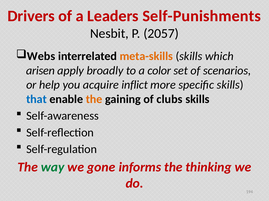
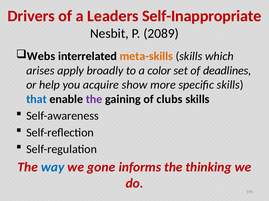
Self-Punishments: Self-Punishments -> Self-Inappropriate
2057: 2057 -> 2089
arisen: arisen -> arises
scenarios: scenarios -> deadlines
inflict: inflict -> show
the at (94, 99) colour: orange -> purple
way colour: green -> blue
